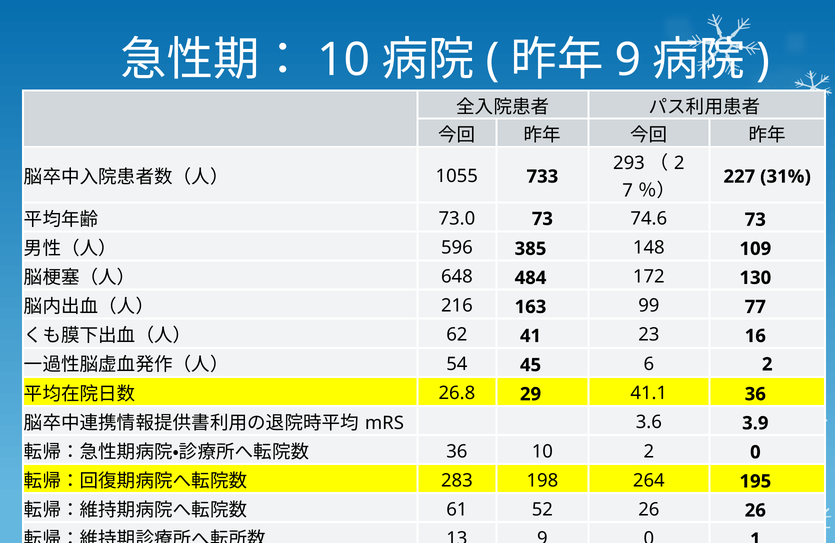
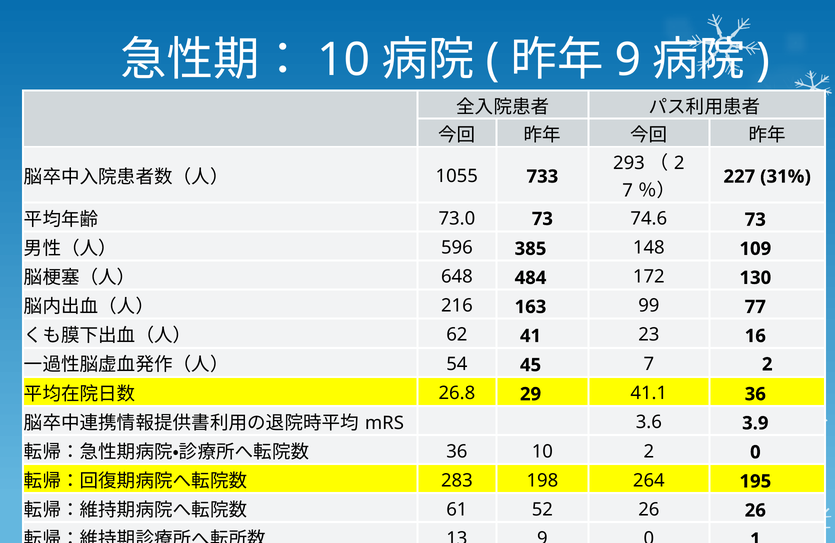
6 at (649, 364): 6 -> 7
